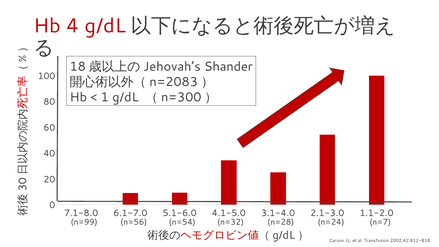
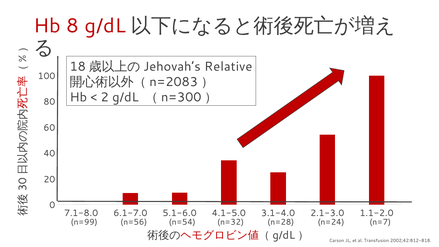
4: 4 -> 8
Shander: Shander -> Relative
1: 1 -> 2
